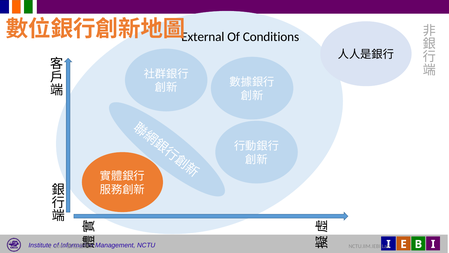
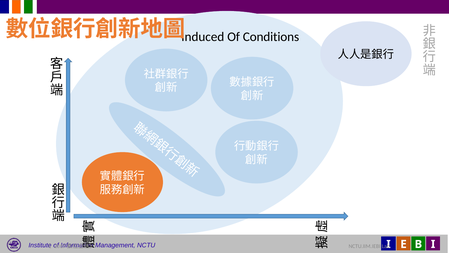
External: External -> Induced
